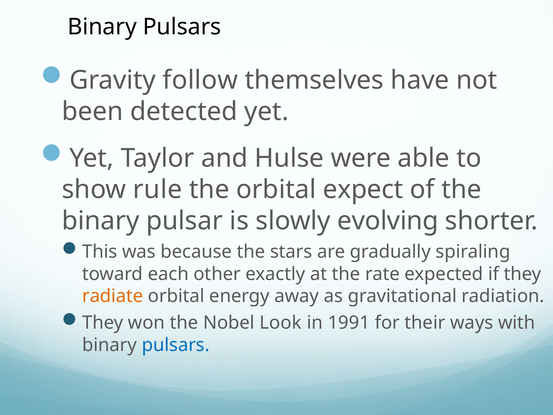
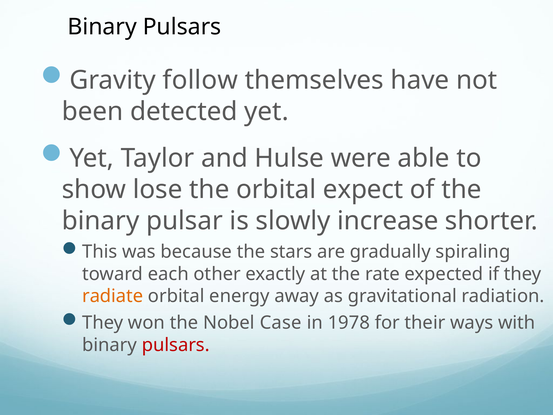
rule: rule -> lose
evolving: evolving -> increase
Look: Look -> Case
1991: 1991 -> 1978
pulsars at (176, 345) colour: blue -> red
